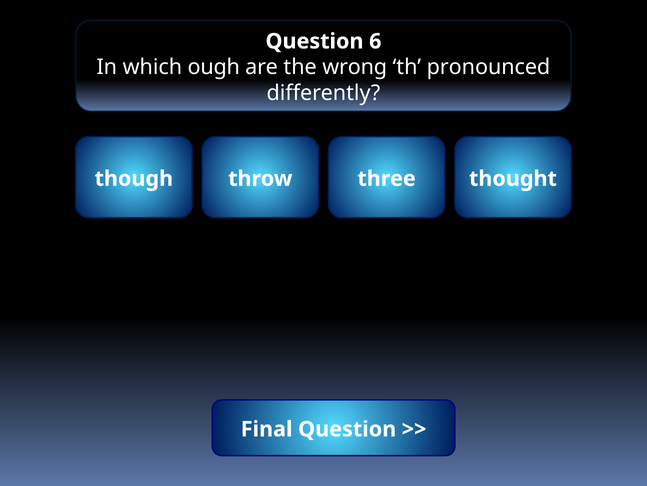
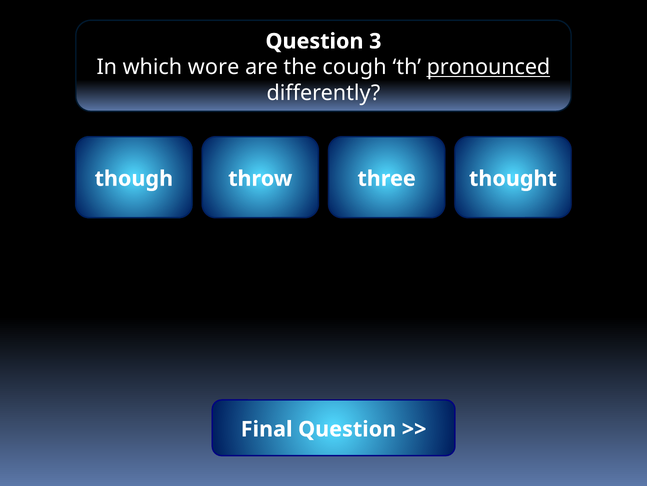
6: 6 -> 3
ough: ough -> wore
the wrong: wrong -> cough
pronounced underline: none -> present
